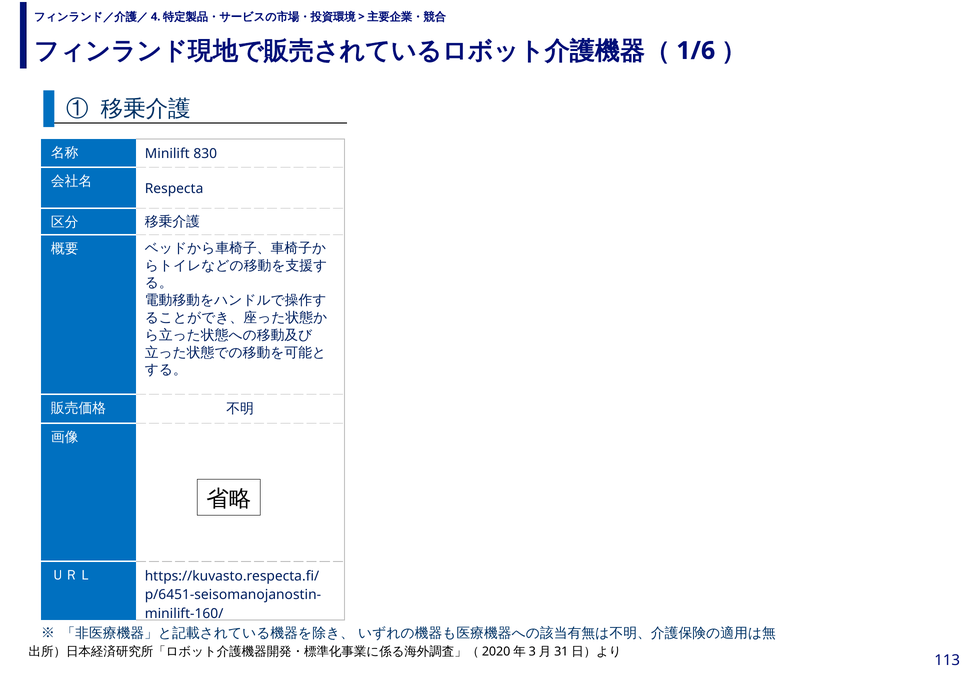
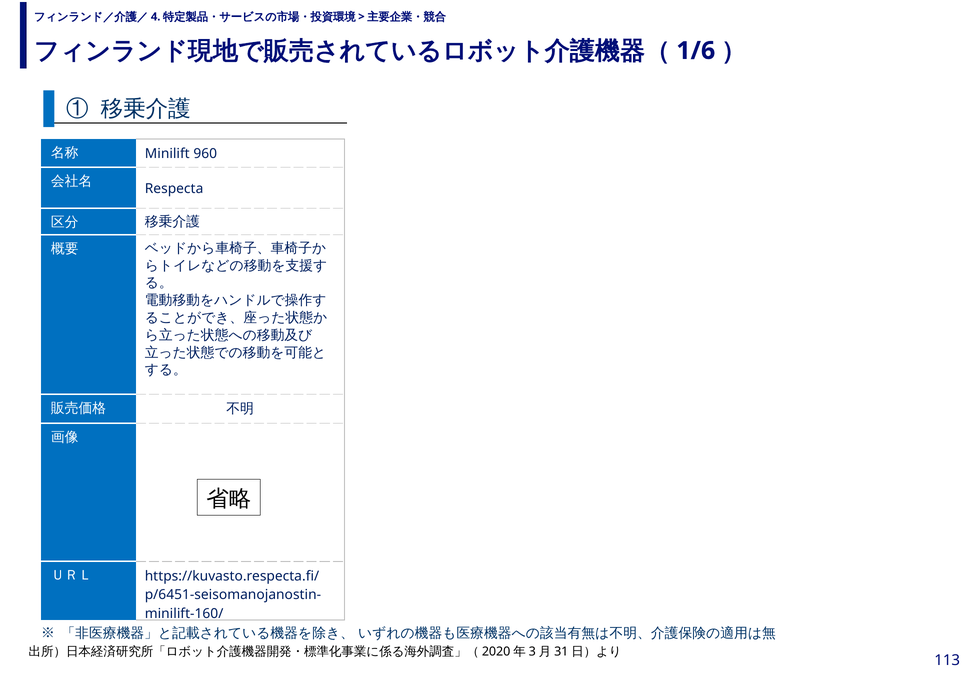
830: 830 -> 960
